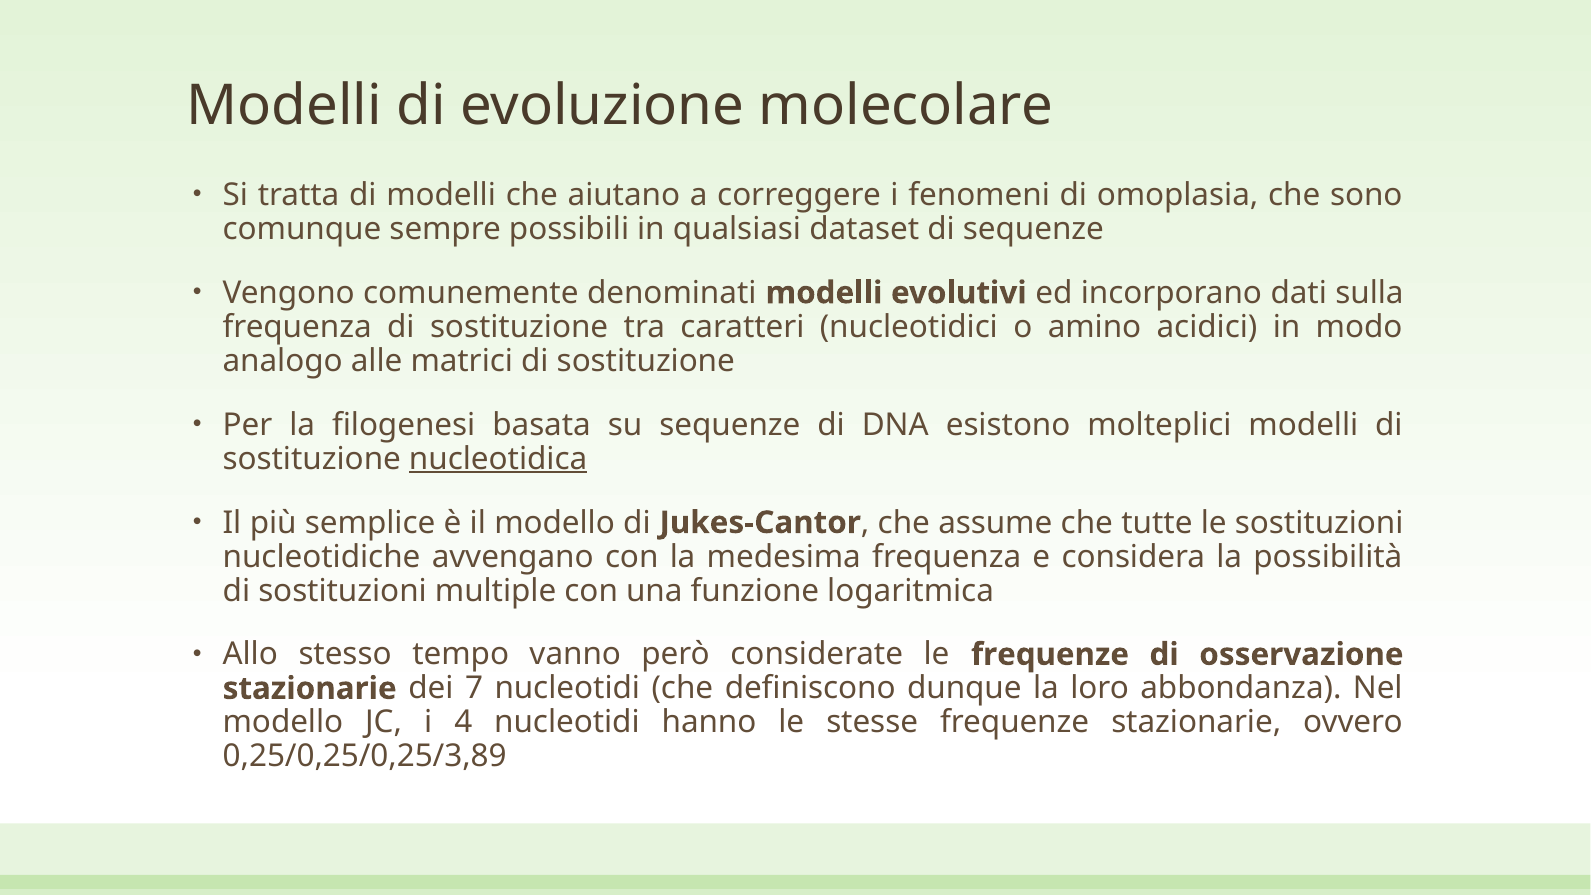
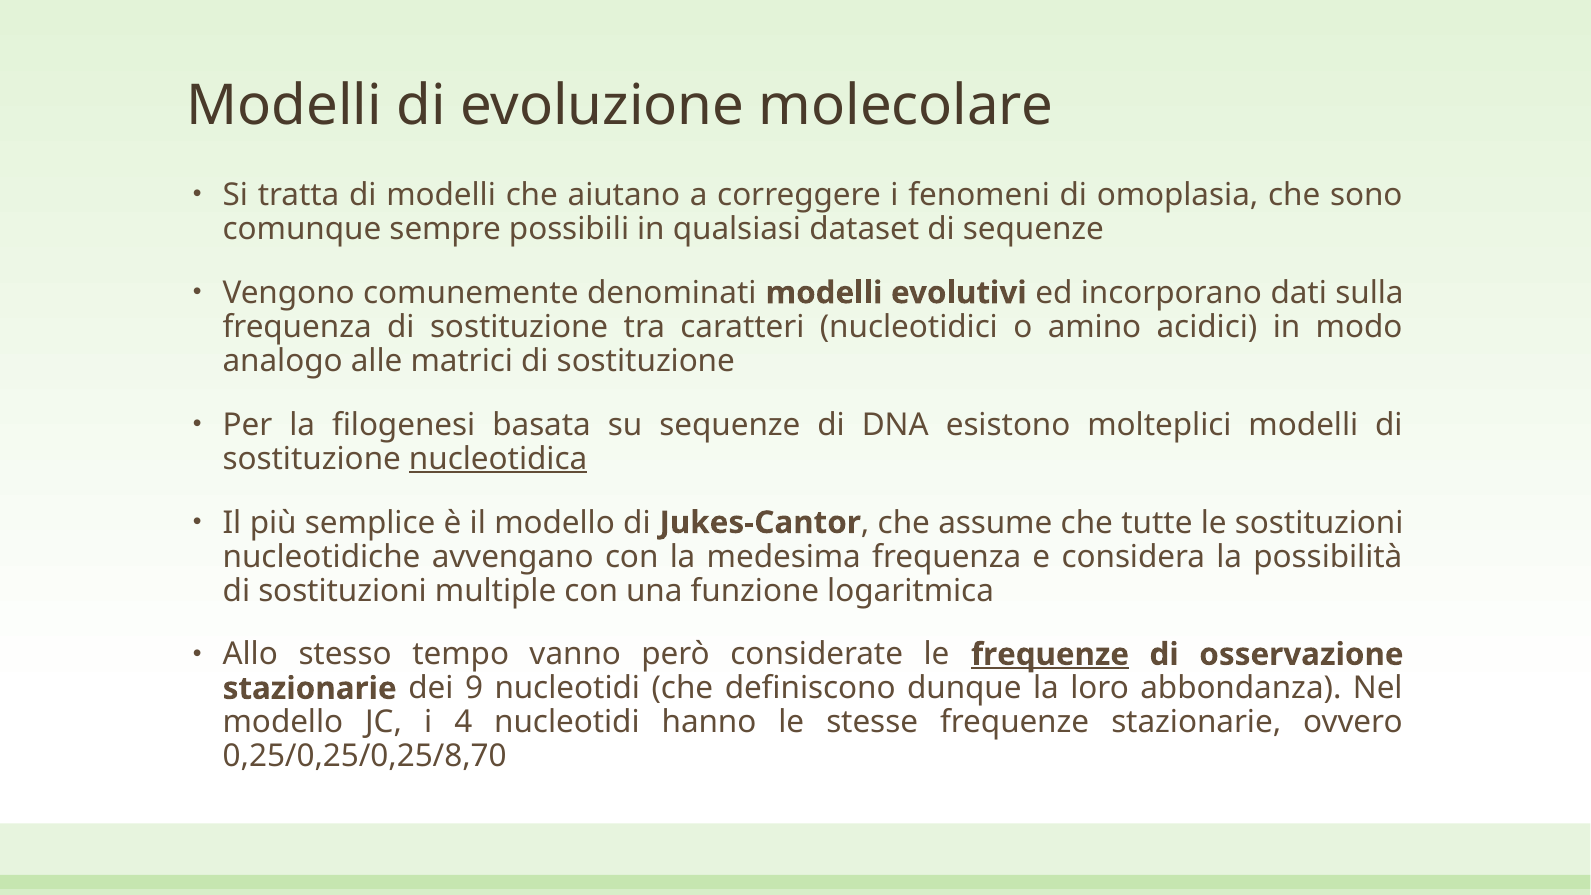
frequenze at (1050, 654) underline: none -> present
7: 7 -> 9
0,25/0,25/0,25/3,89: 0,25/0,25/0,25/3,89 -> 0,25/0,25/0,25/8,70
